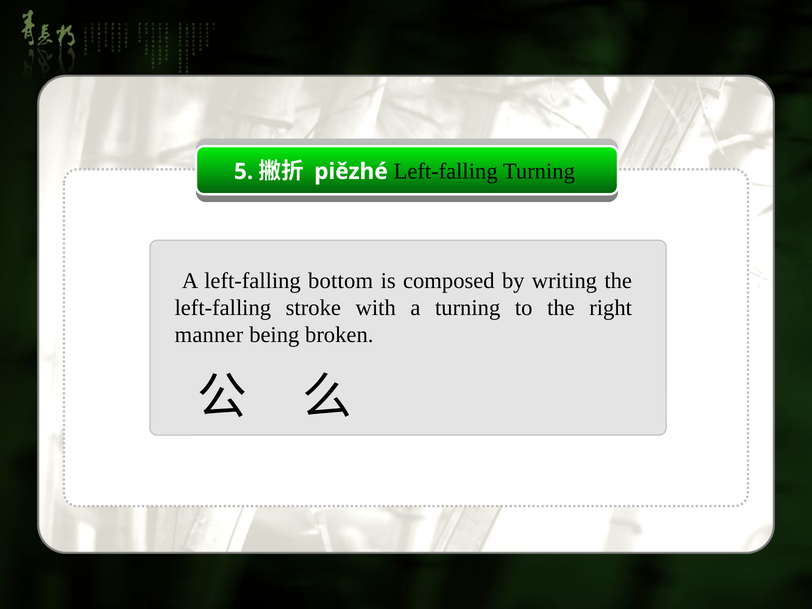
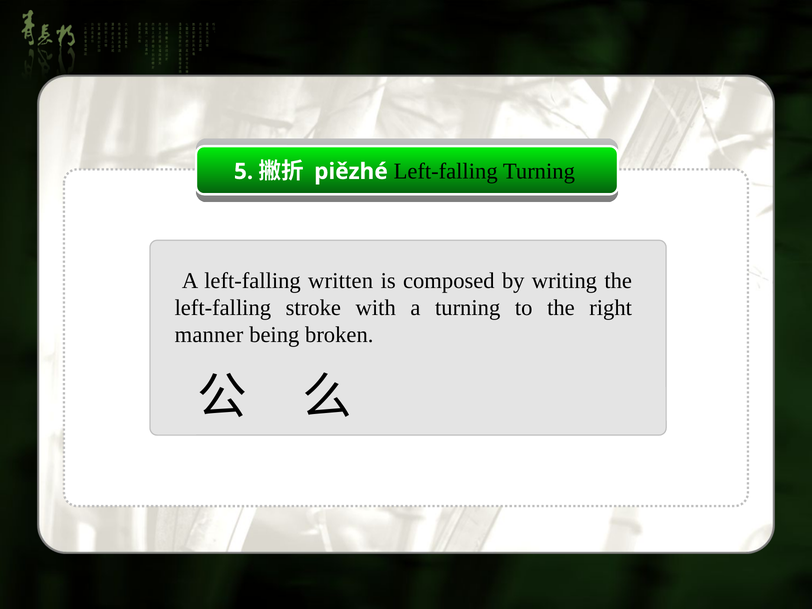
bottom: bottom -> written
